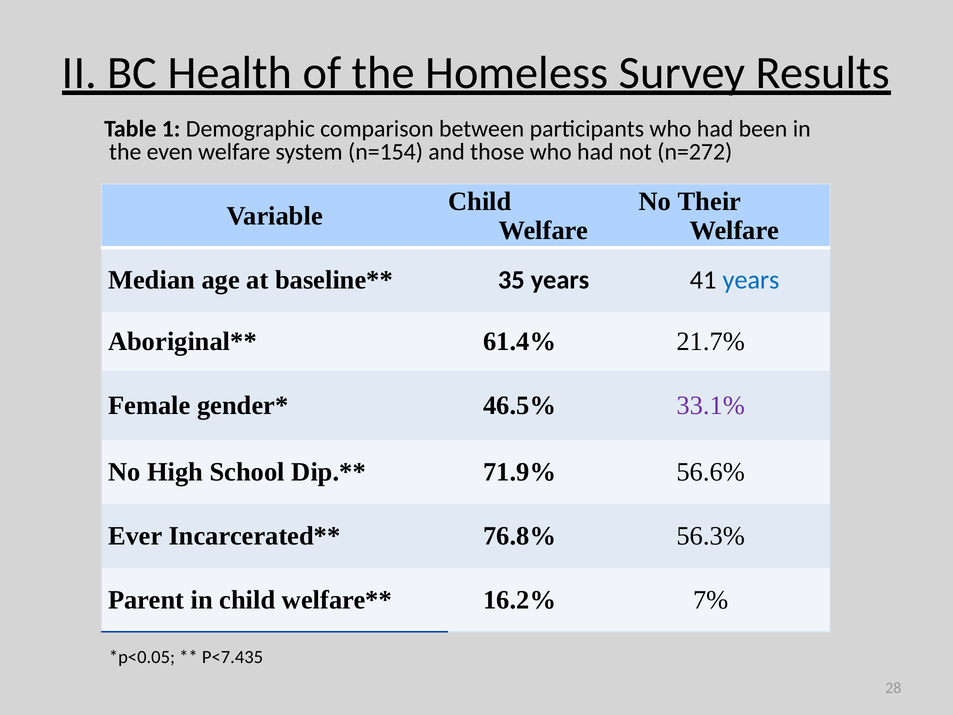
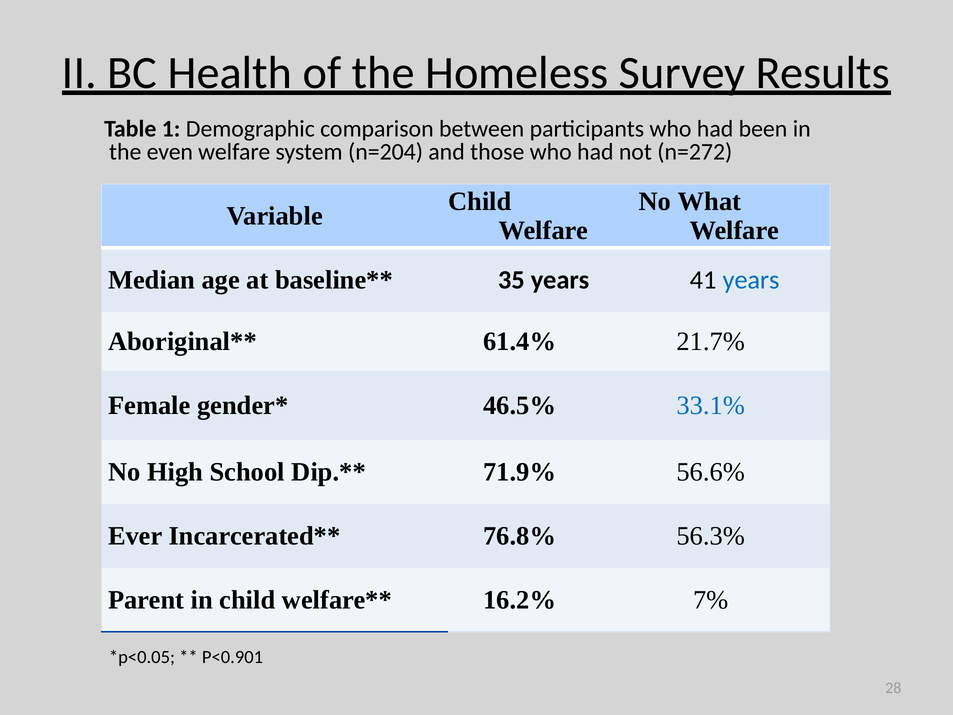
n=154: n=154 -> n=204
Their: Their -> What
33.1% colour: purple -> blue
P<7.435: P<7.435 -> P<0.901
